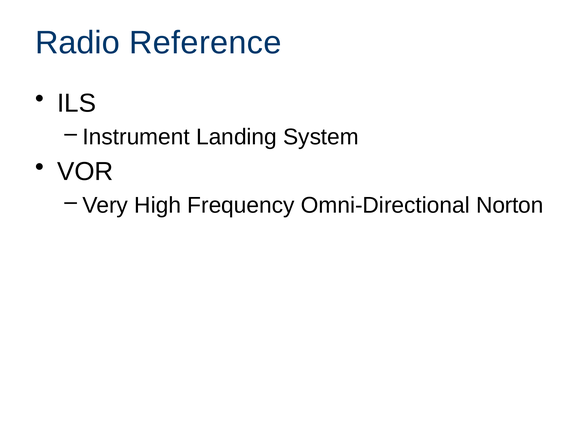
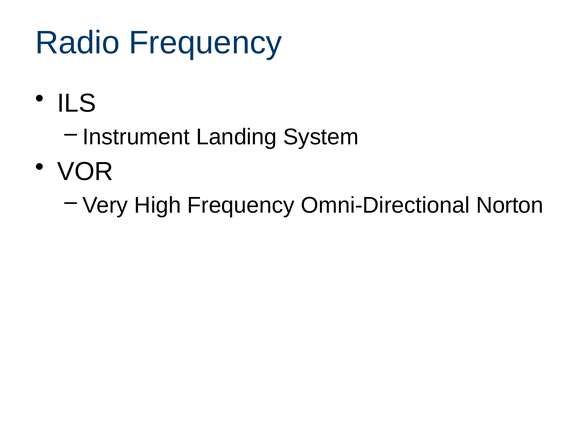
Radio Reference: Reference -> Frequency
